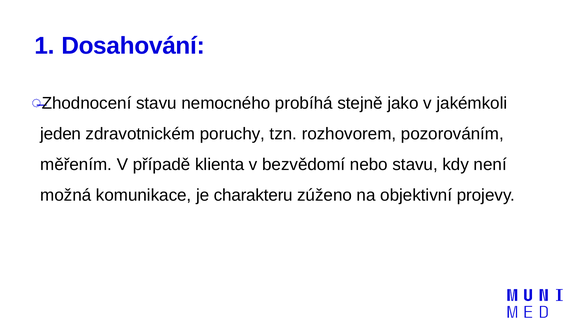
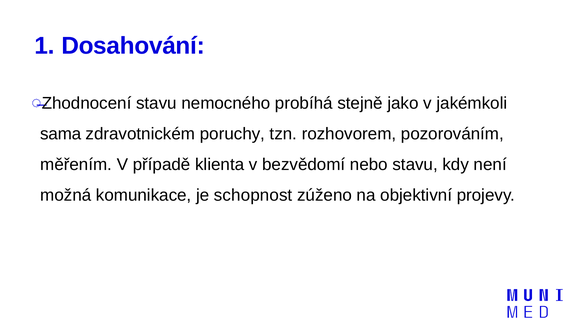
jeden: jeden -> sama
charakteru: charakteru -> schopnost
